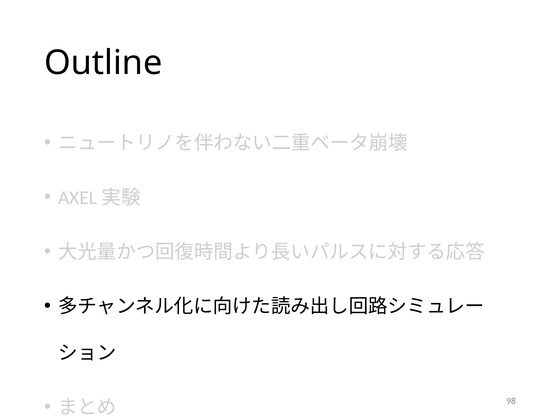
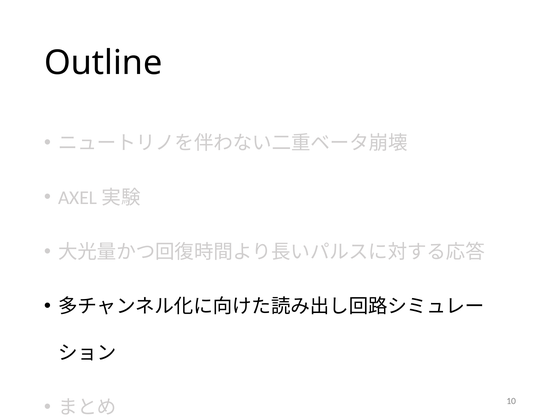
98: 98 -> 10
